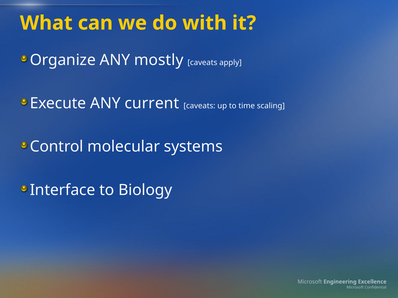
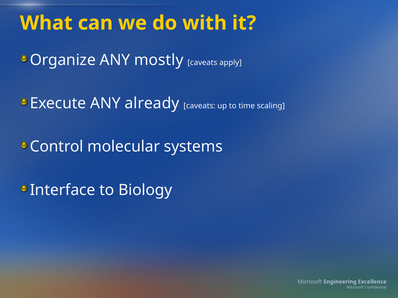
current: current -> already
